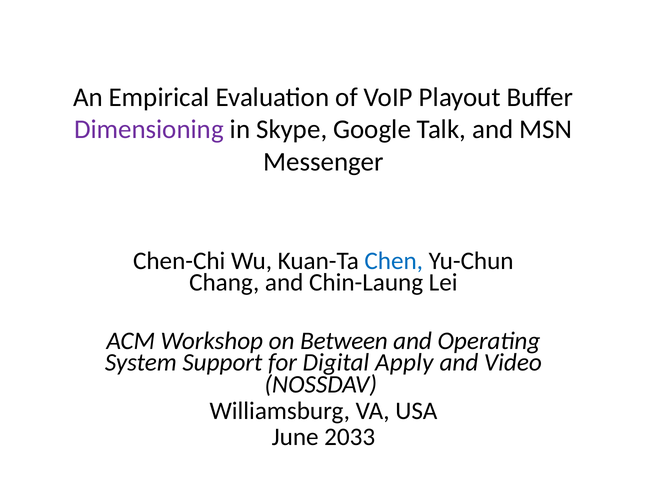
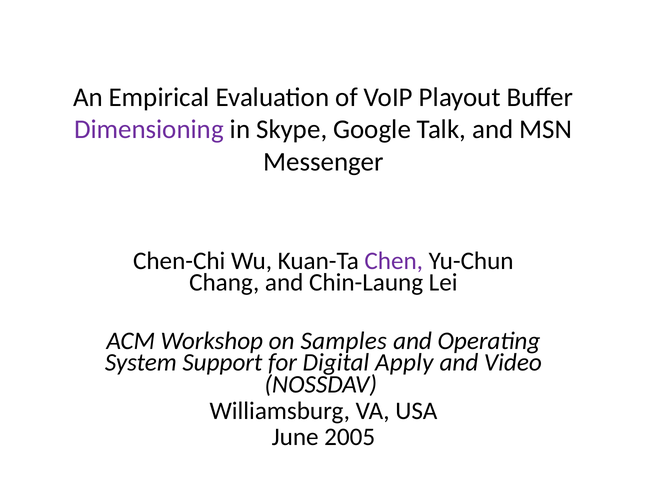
Chen colour: blue -> purple
Between: Between -> Samples
2033: 2033 -> 2005
